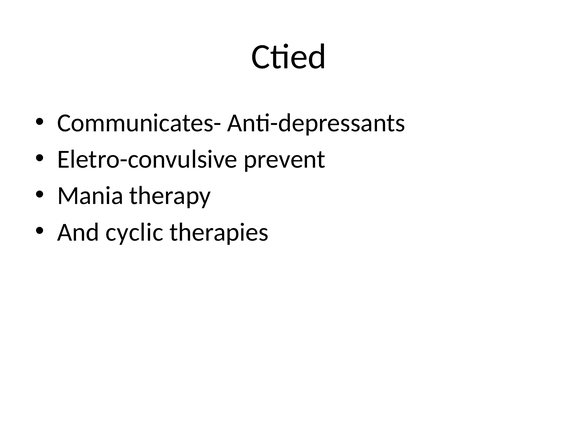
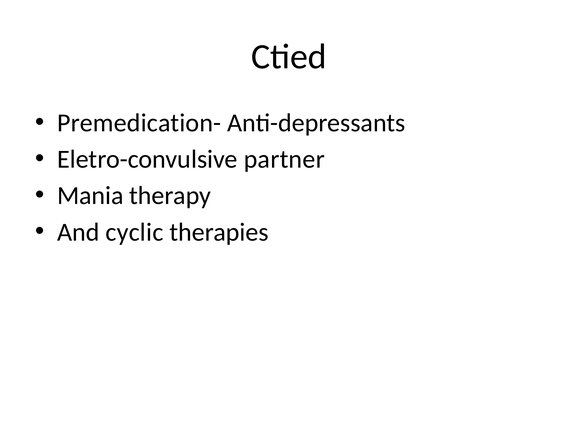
Communicates-: Communicates- -> Premedication-
prevent: prevent -> partner
